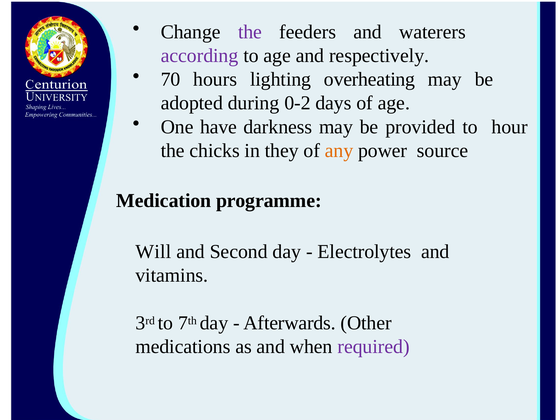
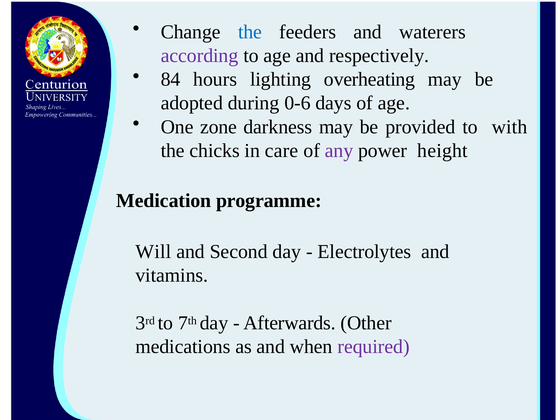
the at (250, 32) colour: purple -> blue
70: 70 -> 84
0-2: 0-2 -> 0-6
have: have -> zone
hour: hour -> with
they: they -> care
any colour: orange -> purple
source: source -> height
